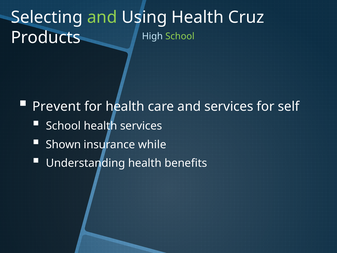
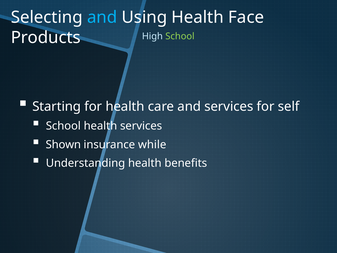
and at (102, 17) colour: light green -> light blue
Cruz: Cruz -> Face
Prevent: Prevent -> Starting
